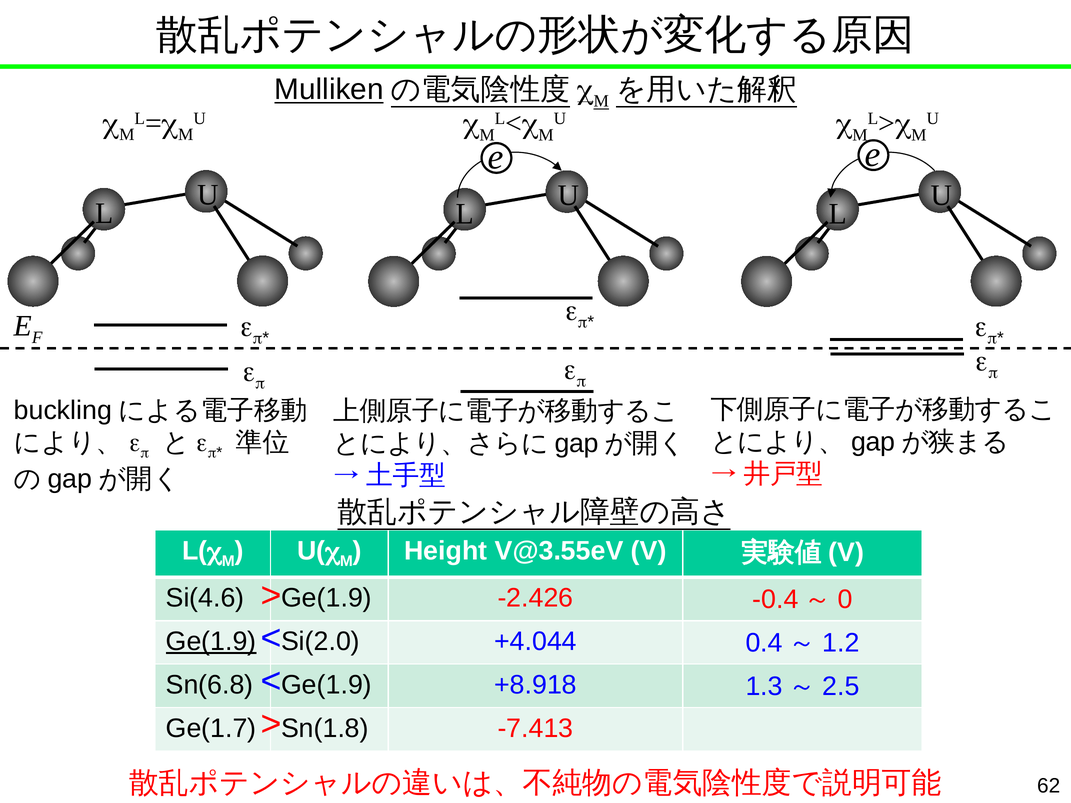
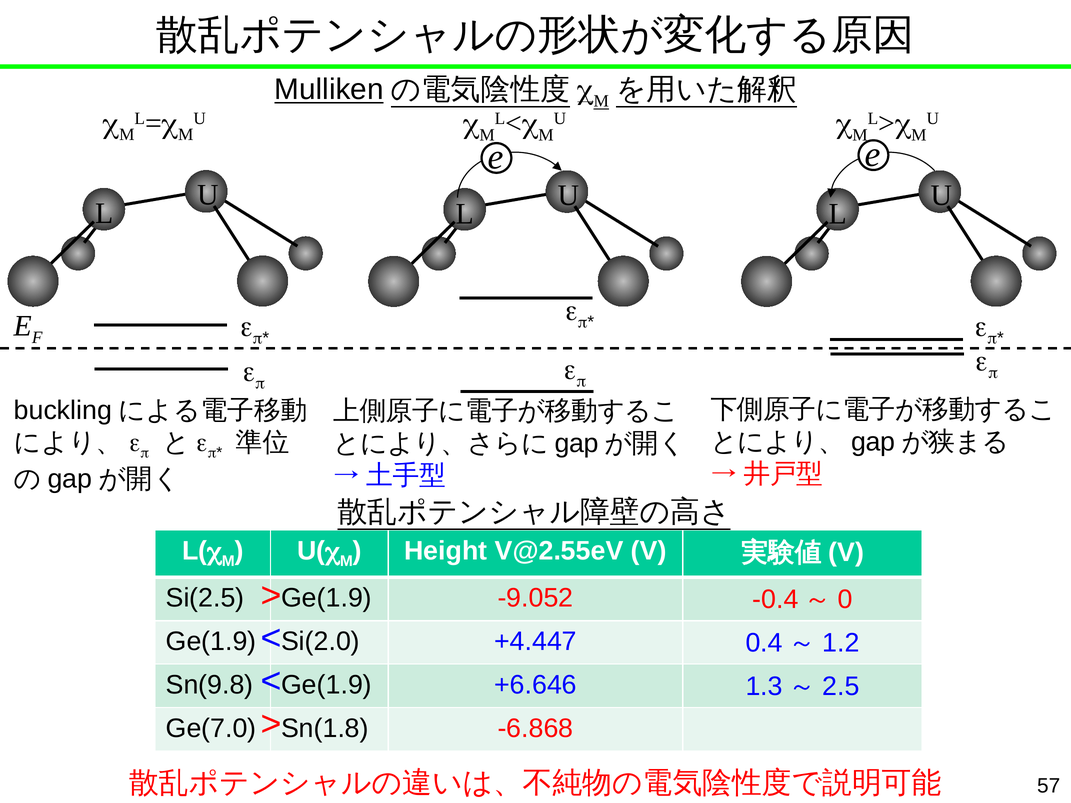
V@3.55eV: V@3.55eV -> V@2.55eV
Si(4.6: Si(4.6 -> Si(2.5
-2.426: -2.426 -> -9.052
Ge(1.9 at (211, 642) underline: present -> none
+4.044: +4.044 -> +4.447
Sn(6.8: Sn(6.8 -> Sn(9.8
+8.918: +8.918 -> +6.646
Ge(1.7: Ge(1.7 -> Ge(7.0
-7.413: -7.413 -> -6.868
62: 62 -> 57
